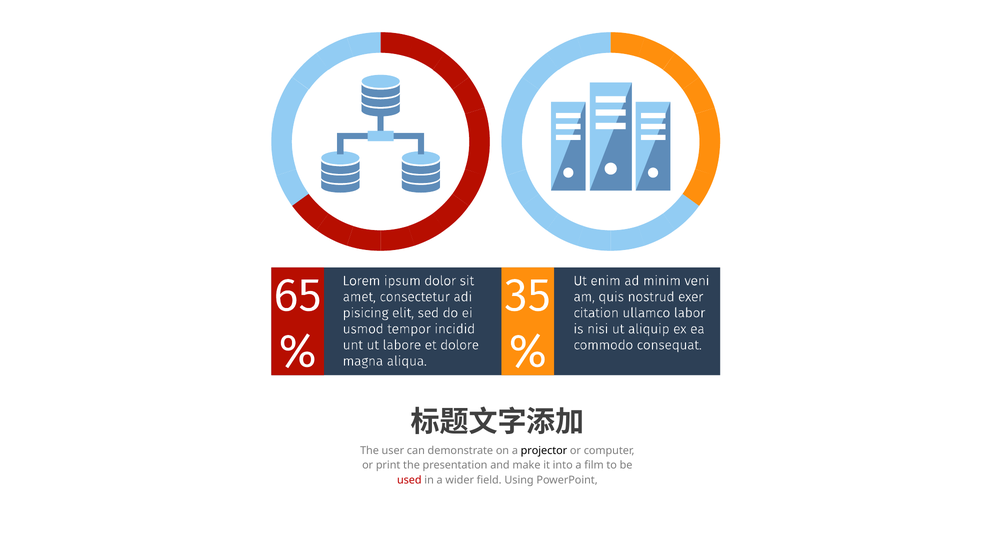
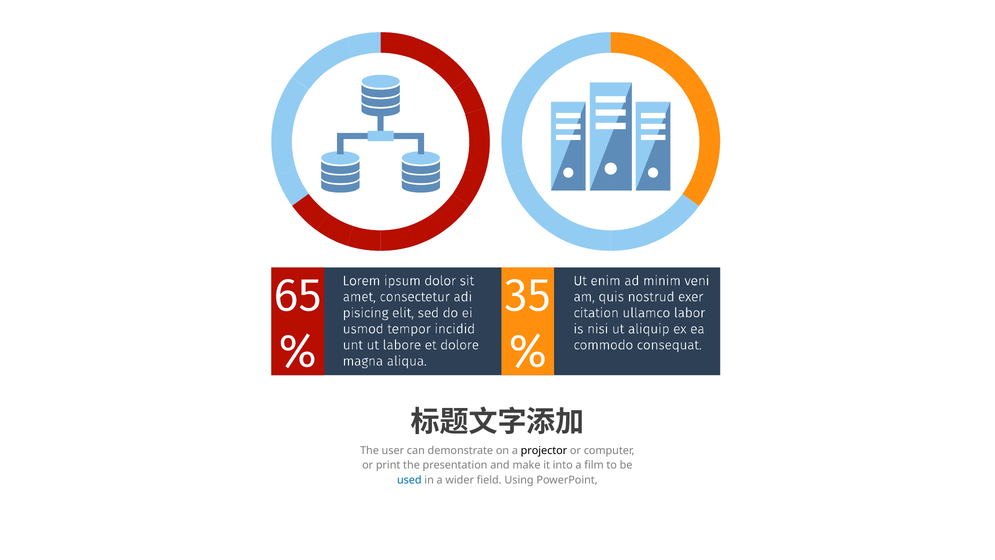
used colour: red -> blue
